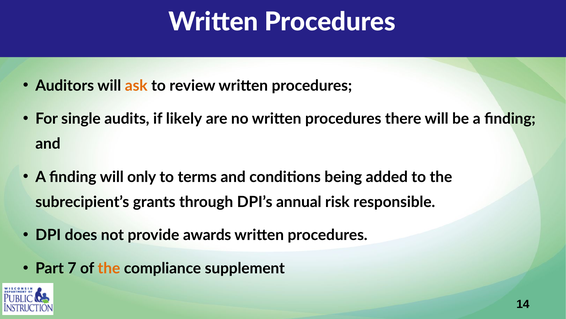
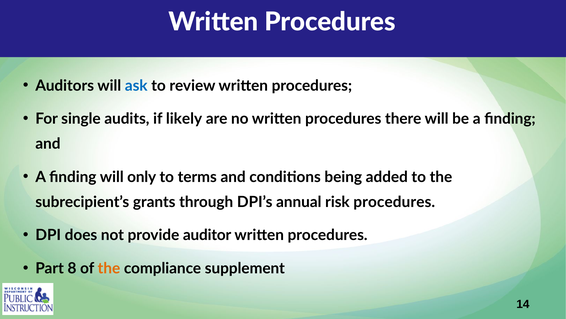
ask colour: orange -> blue
risk responsible: responsible -> procedures
awards: awards -> auditor
7: 7 -> 8
